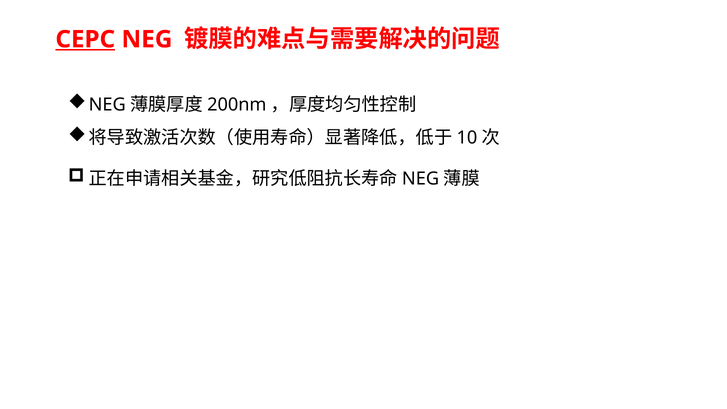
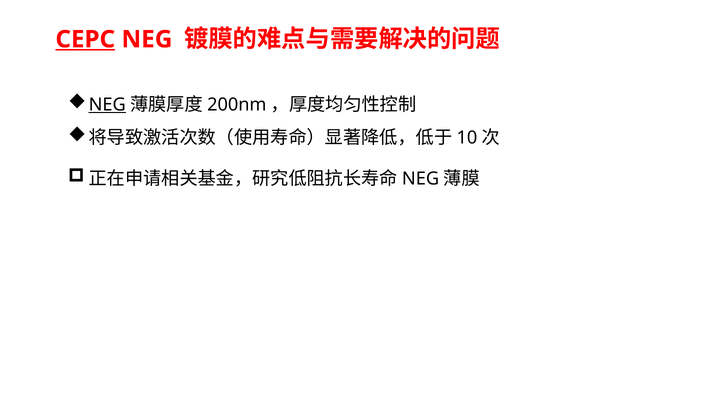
NEG at (107, 105) underline: none -> present
